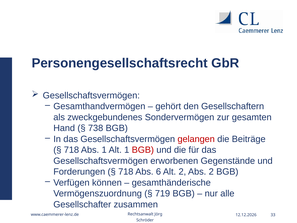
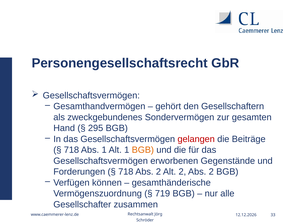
738: 738 -> 295
BGB at (143, 150) colour: red -> orange
718 Abs 6: 6 -> 2
